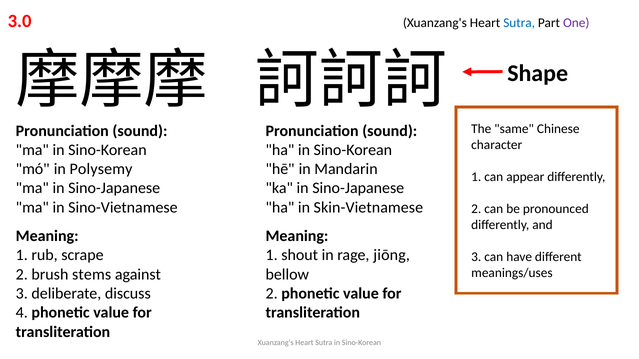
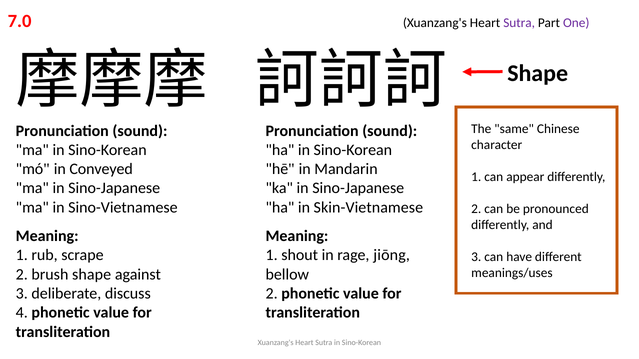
3.0: 3.0 -> 7.0
Sutra at (519, 23) colour: blue -> purple
Polysemy: Polysemy -> Conveyed
brush stems: stems -> shape
